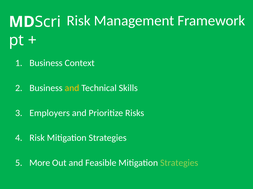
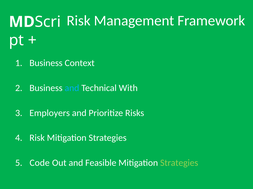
and at (72, 88) colour: yellow -> light blue
Skills: Skills -> With
More: More -> Code
